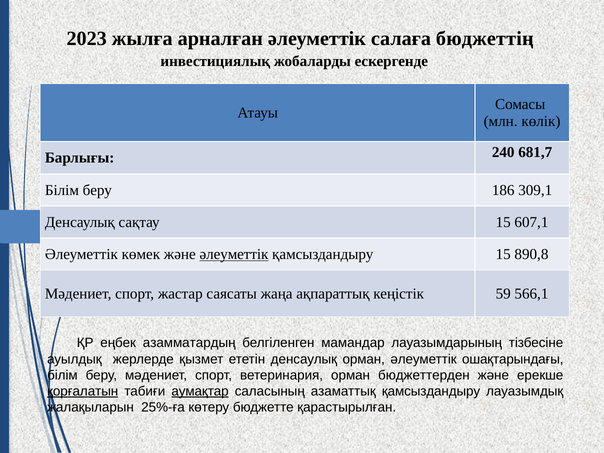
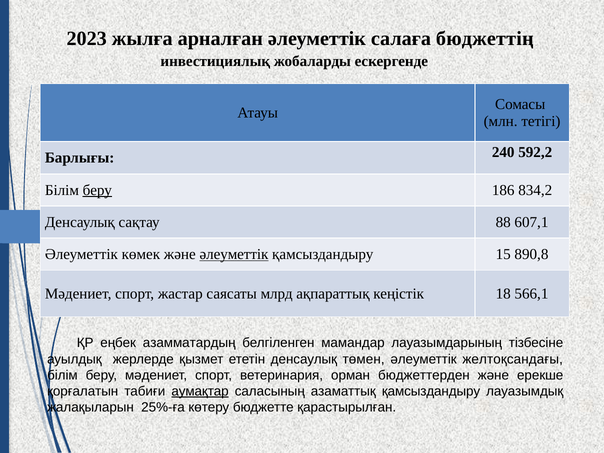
көлік: көлік -> тетігі
681,7: 681,7 -> 592,2
беру at (97, 190) underline: none -> present
309,1: 309,1 -> 834,2
сақтау 15: 15 -> 88
жаңа: жаңа -> млрд
59: 59 -> 18
денсаулық орман: орман -> төмен
ошақтарындағы: ошақтарындағы -> желтоқсандағы
қорғалатын underline: present -> none
